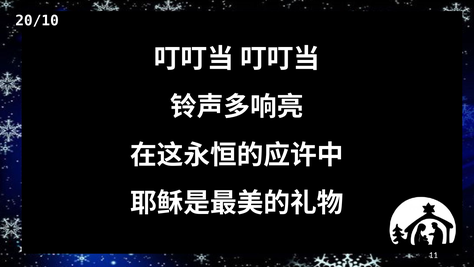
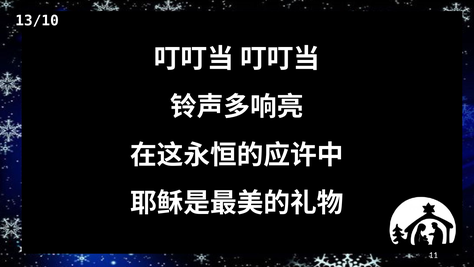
20/10: 20/10 -> 13/10
